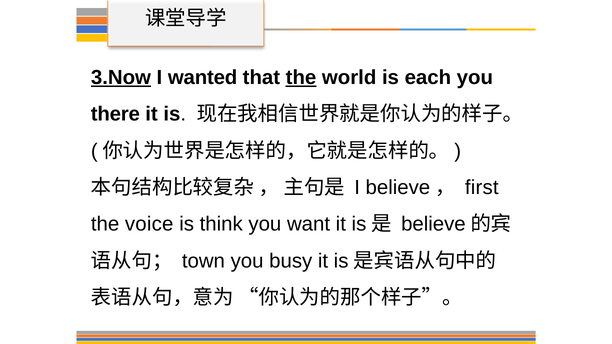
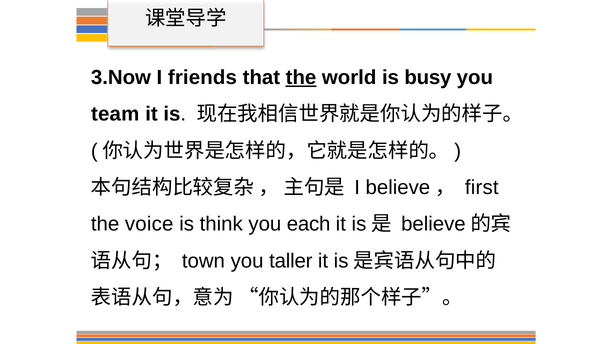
3.Now underline: present -> none
wanted: wanted -> friends
each: each -> busy
there: there -> team
want: want -> each
busy: busy -> taller
